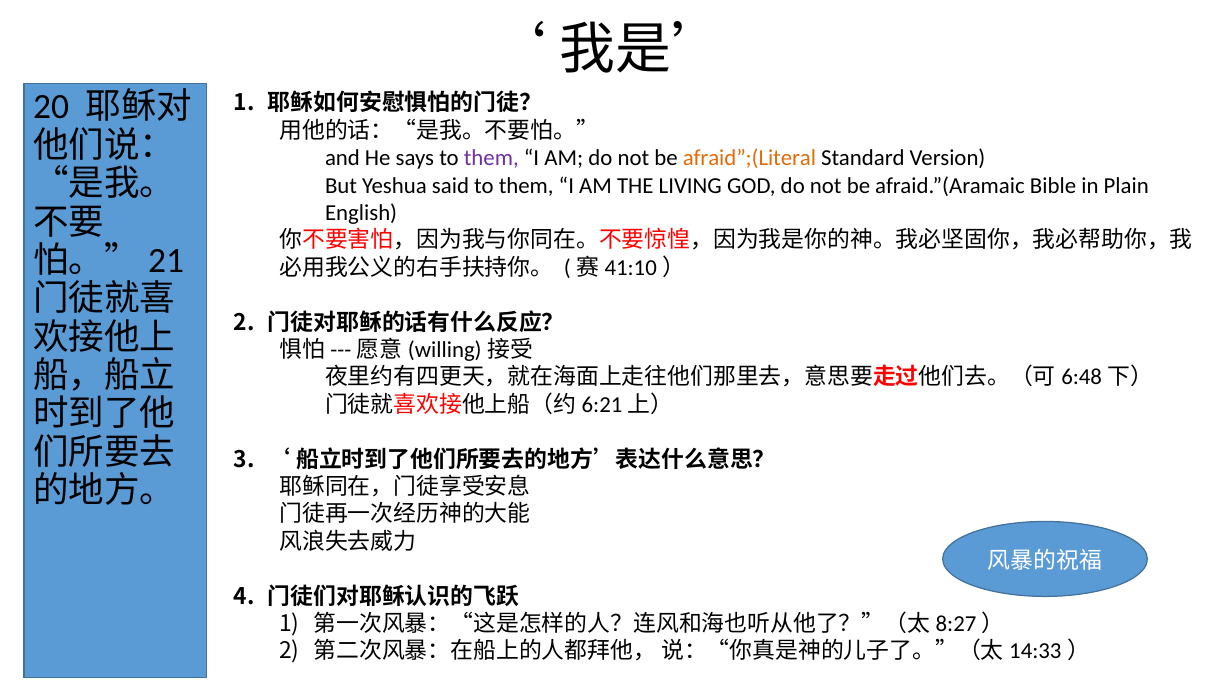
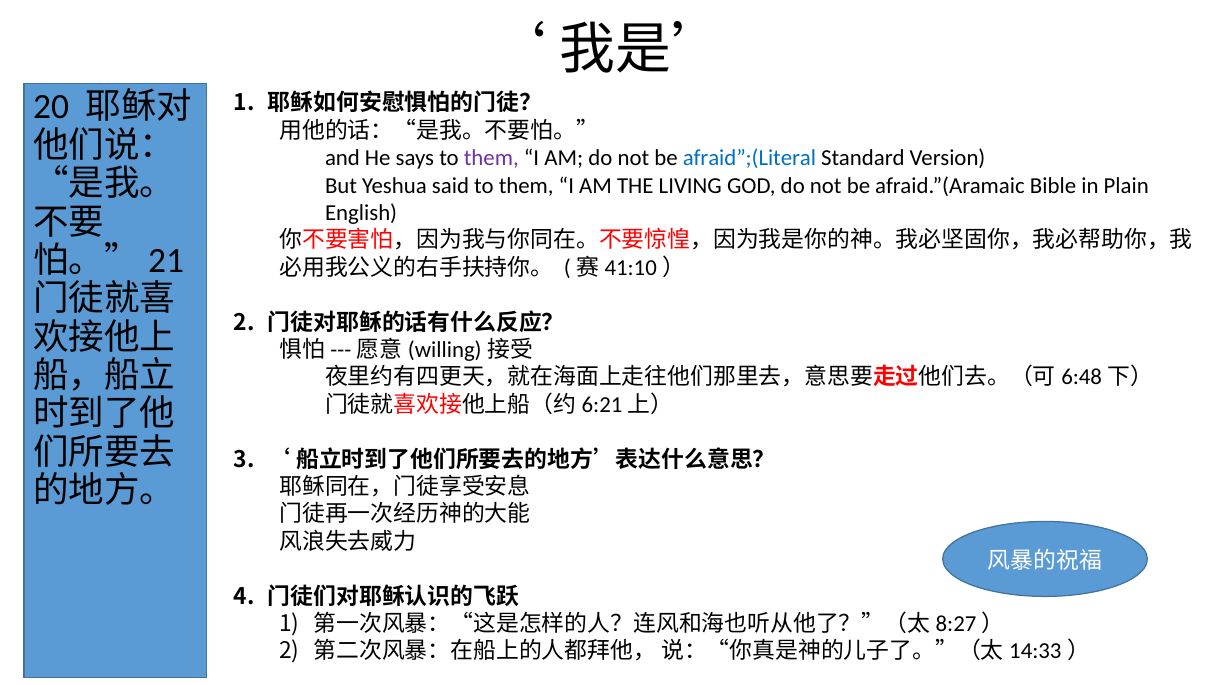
afraid”;(Literal colour: orange -> blue
